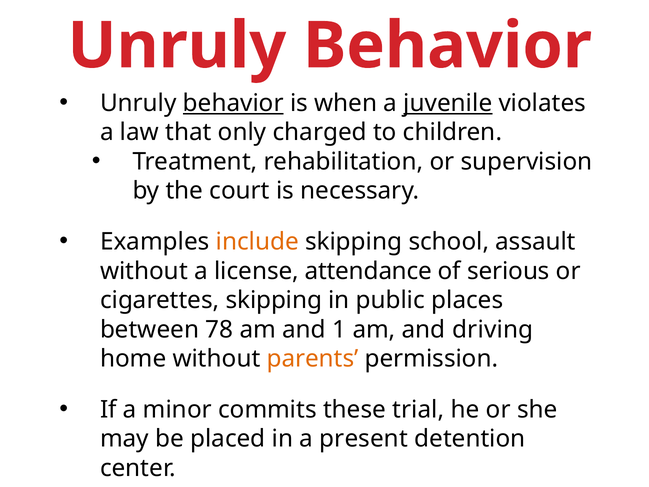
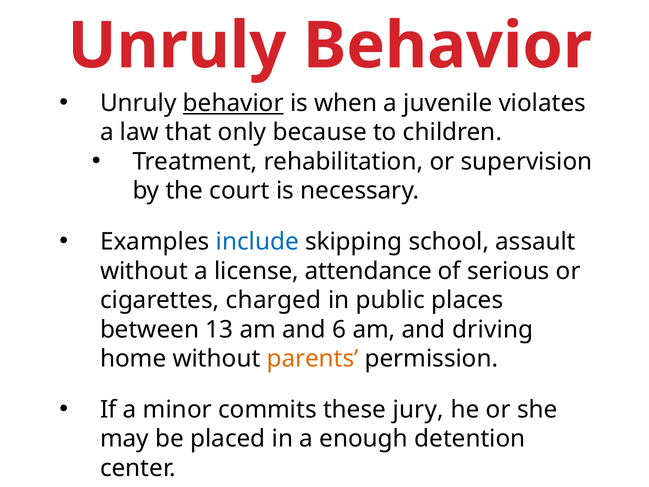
juvenile underline: present -> none
charged: charged -> because
include colour: orange -> blue
cigarettes skipping: skipping -> charged
78: 78 -> 13
1: 1 -> 6
trial: trial -> jury
present: present -> enough
